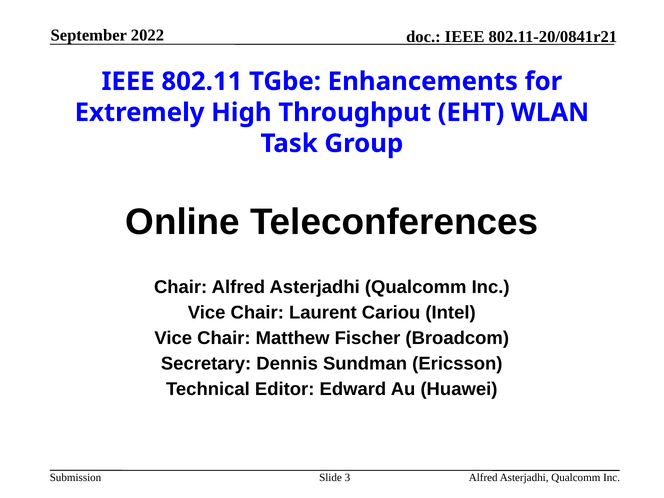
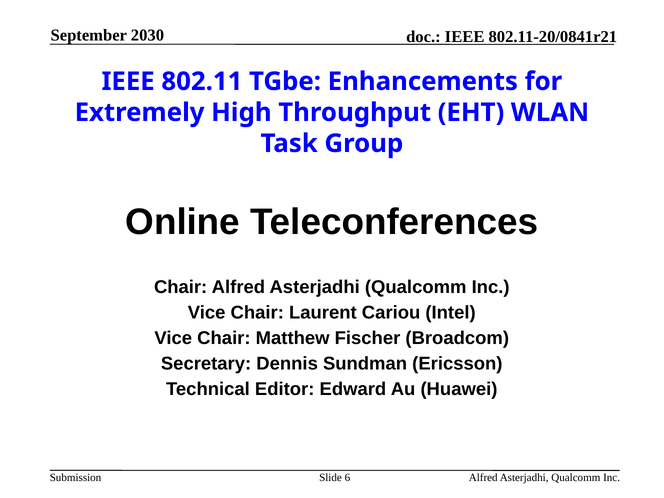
2022: 2022 -> 2030
3: 3 -> 6
